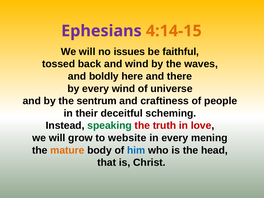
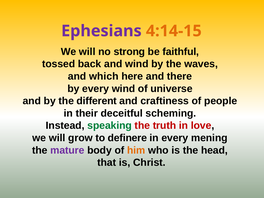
issues: issues -> strong
boldly: boldly -> which
sentrum: sentrum -> different
website: website -> definere
mature colour: orange -> purple
him colour: blue -> orange
